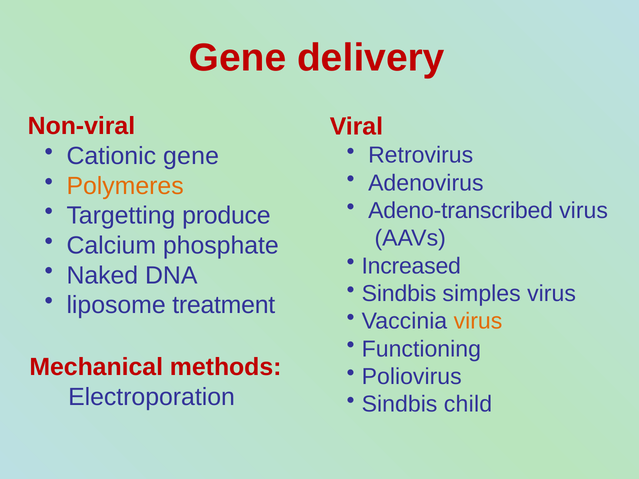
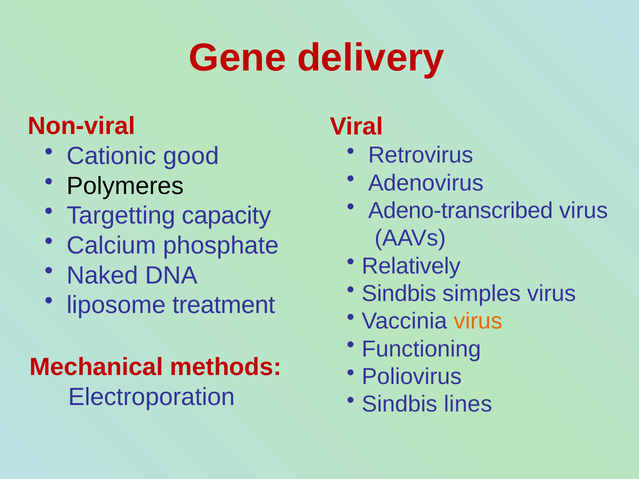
Cationic gene: gene -> good
Polymeres colour: orange -> black
produce: produce -> capacity
Increased: Increased -> Relatively
child: child -> lines
